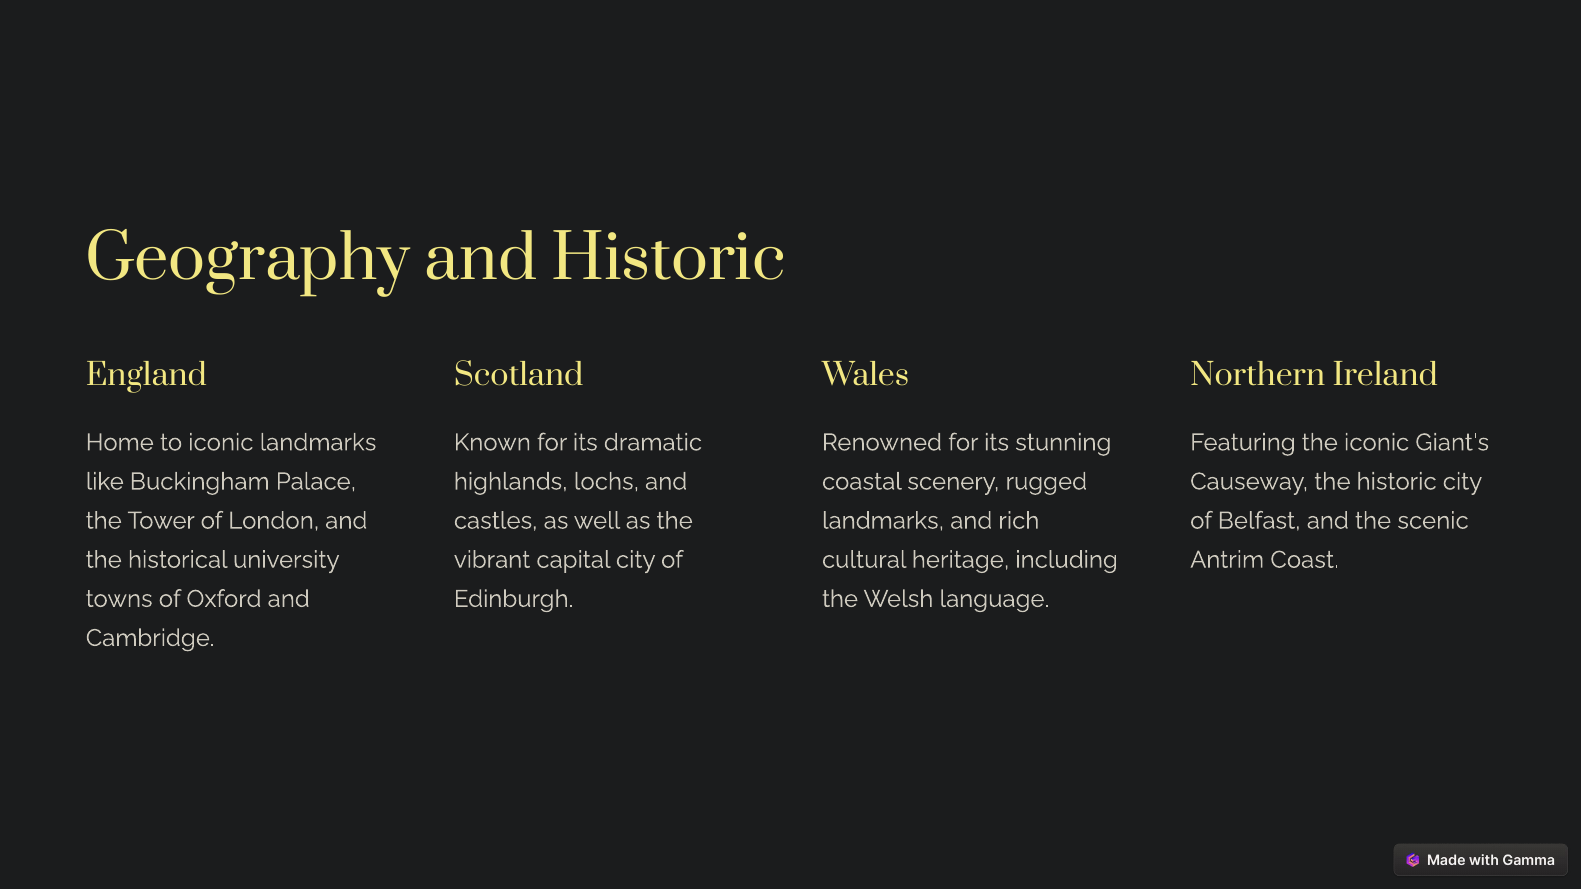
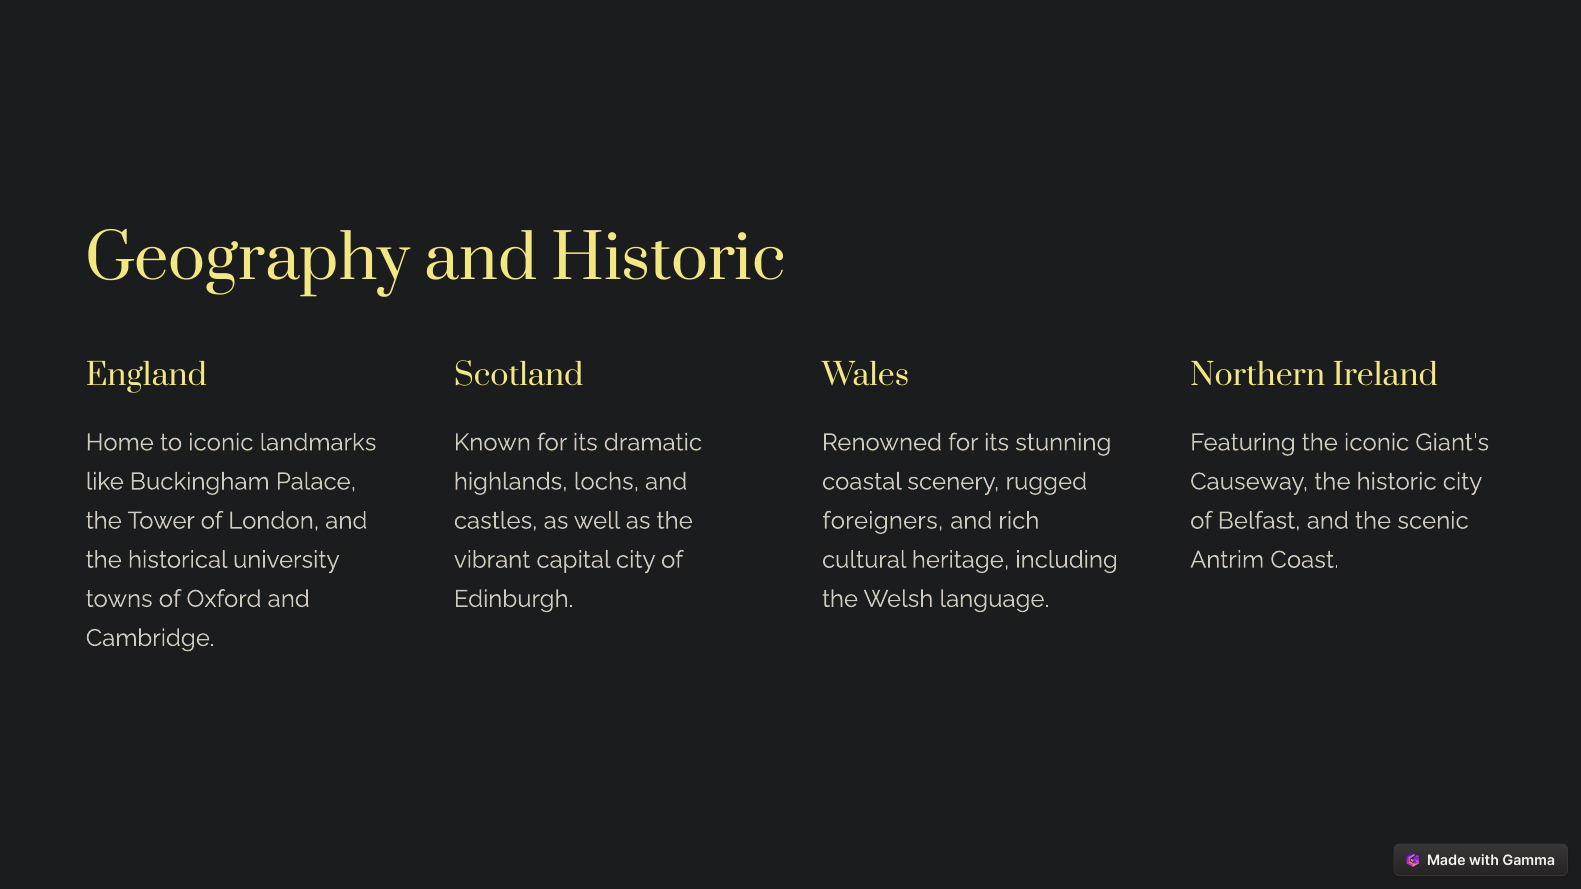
landmarks at (883, 521): landmarks -> foreigners
